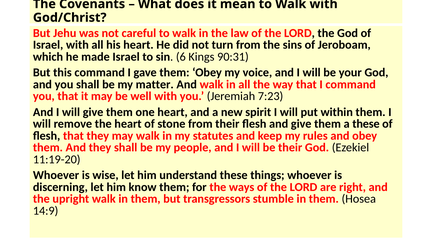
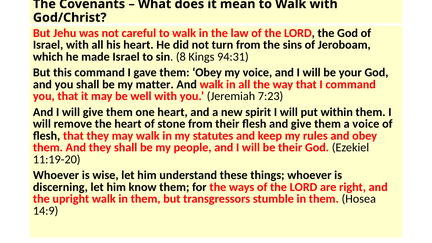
6: 6 -> 8
90:31: 90:31 -> 94:31
a these: these -> voice
